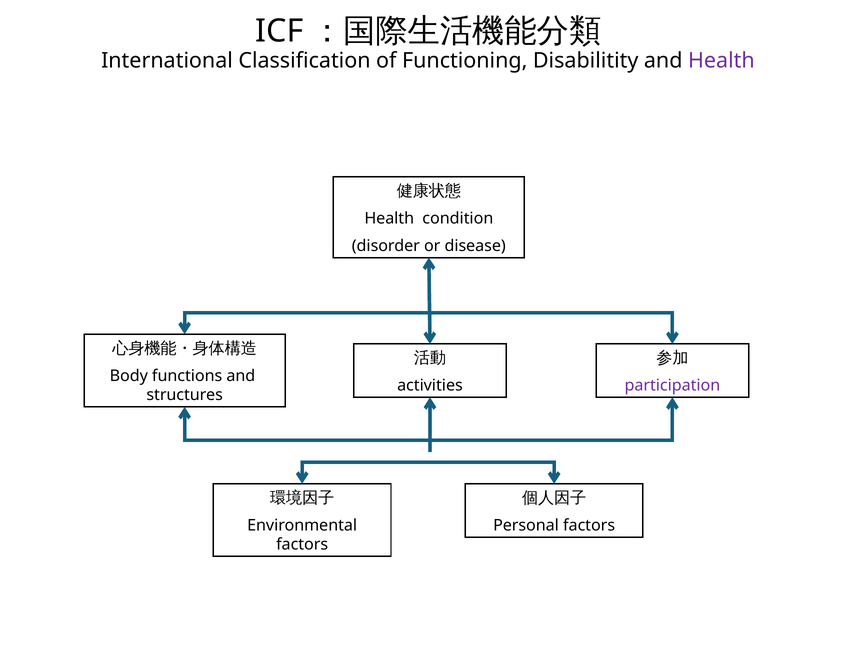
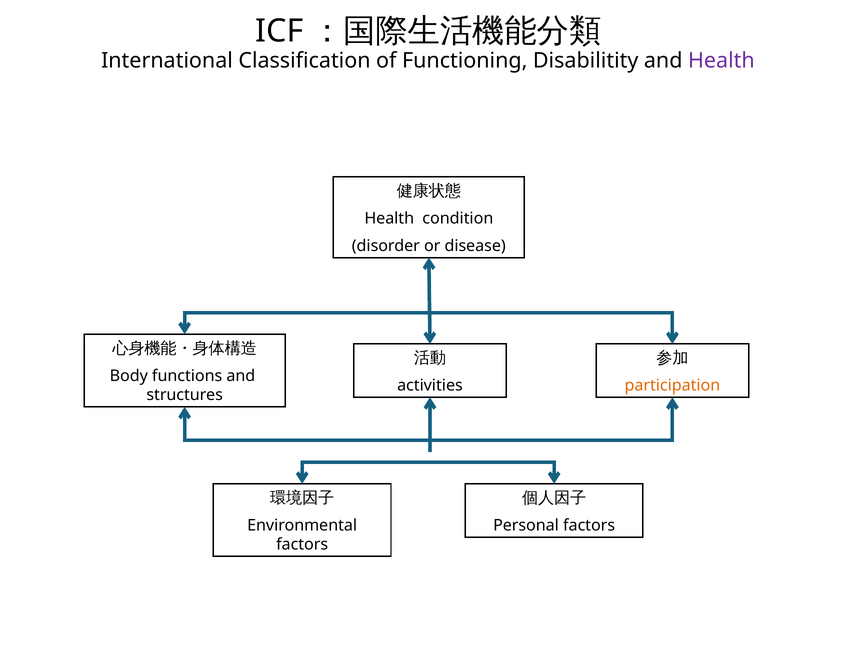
participation colour: purple -> orange
